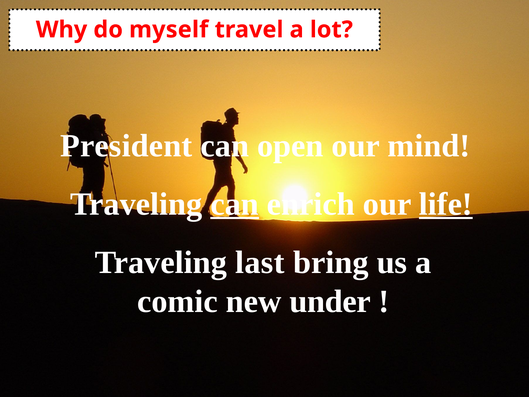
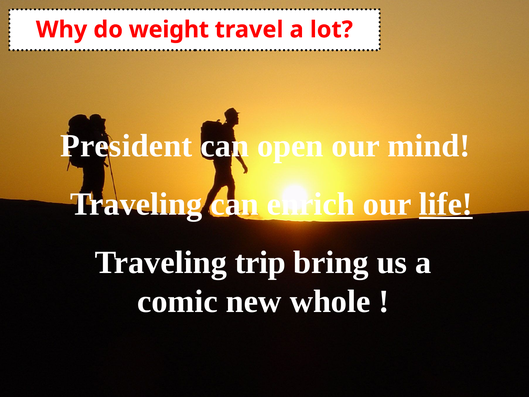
myself: myself -> weight
can at (235, 204) underline: present -> none
last: last -> trip
under: under -> whole
